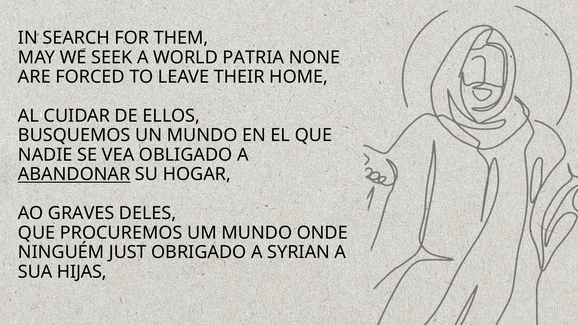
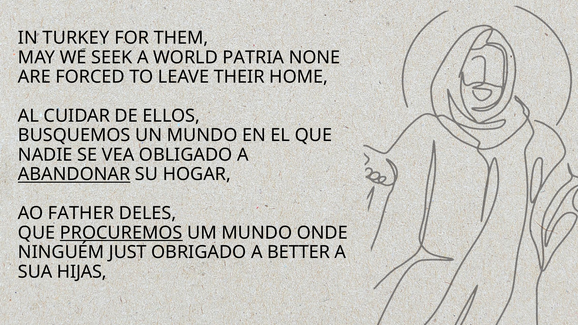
SEARCH: SEARCH -> TURKEY
GRAVES: GRAVES -> FATHER
PROCUREMOS underline: none -> present
SYRIAN: SYRIAN -> BETTER
